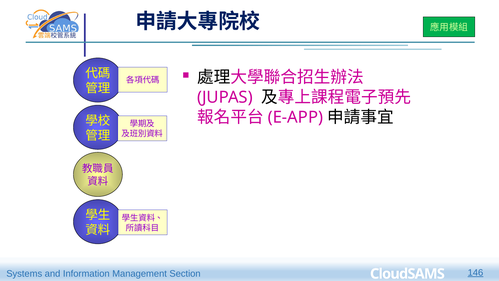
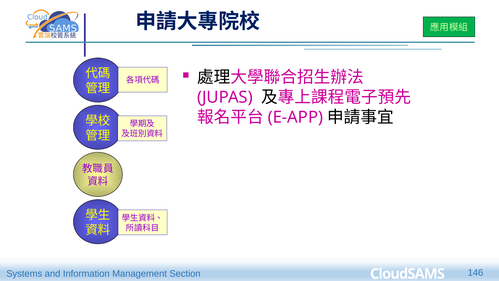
146 underline: present -> none
